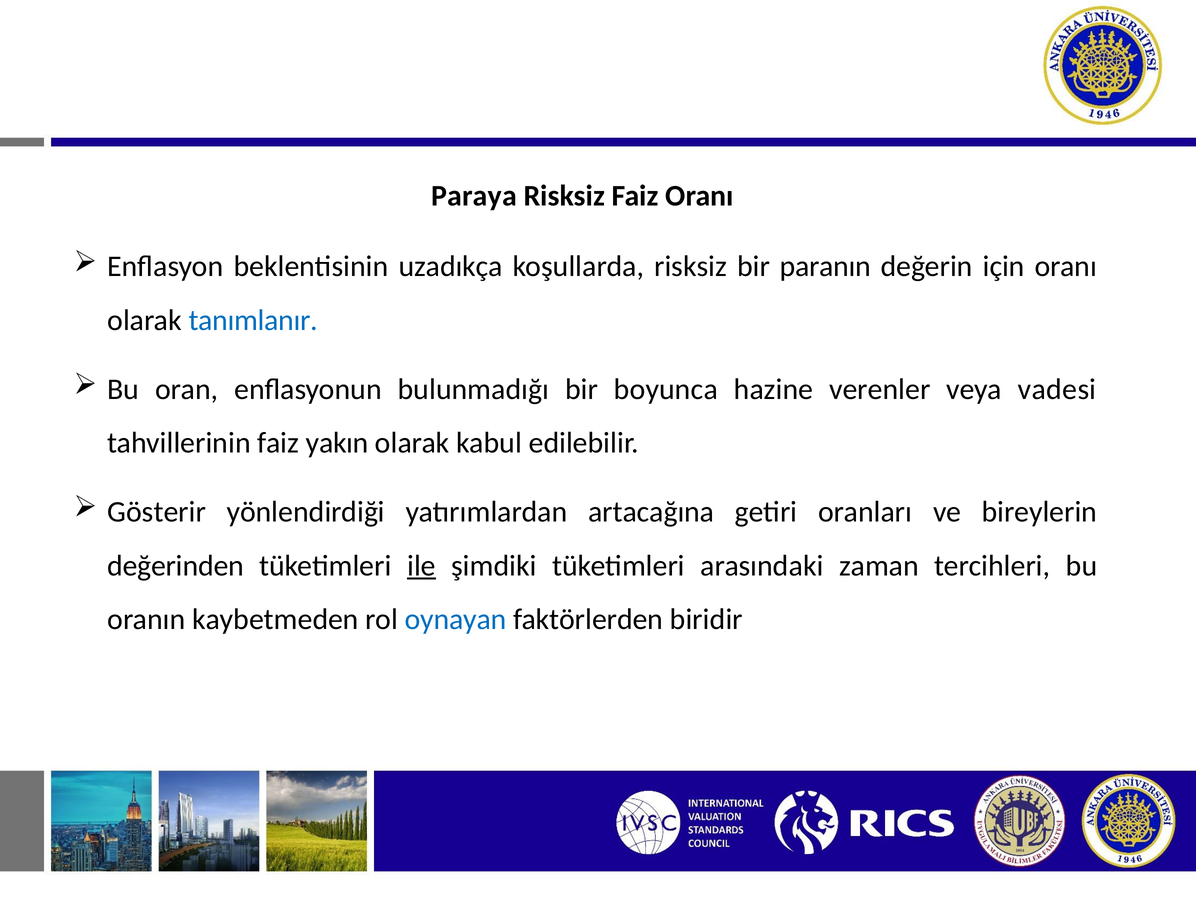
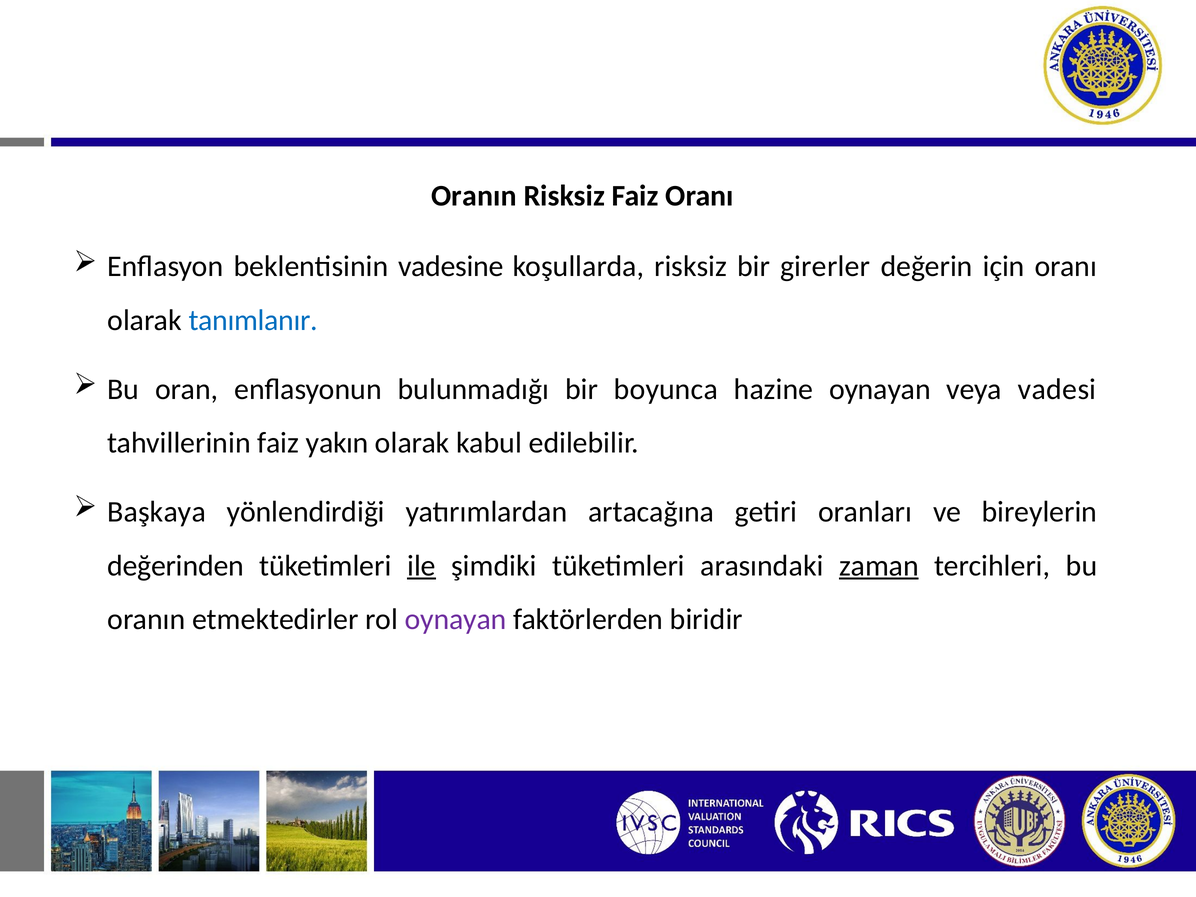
Paraya at (474, 196): Paraya -> Oranın
uzadıkça: uzadıkça -> vadesine
paranın: paranın -> girerler
hazine verenler: verenler -> oynayan
Gösterir: Gösterir -> Başkaya
zaman underline: none -> present
kaybetmeden: kaybetmeden -> etmektedirler
oynayan at (456, 619) colour: blue -> purple
